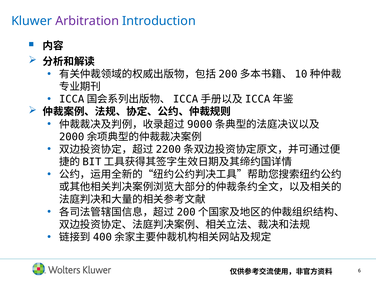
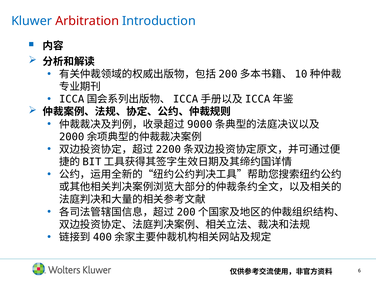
Arbitration colour: purple -> red
